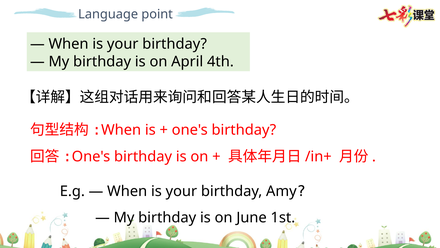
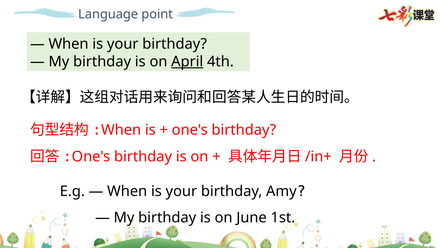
April underline: none -> present
